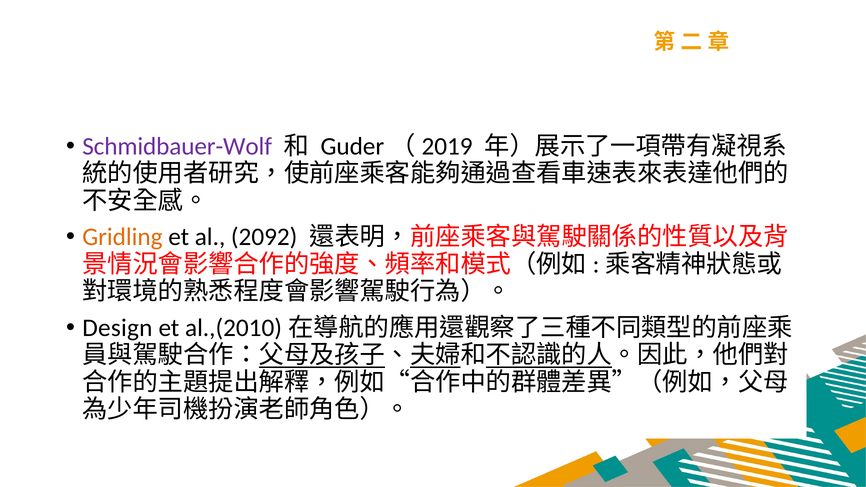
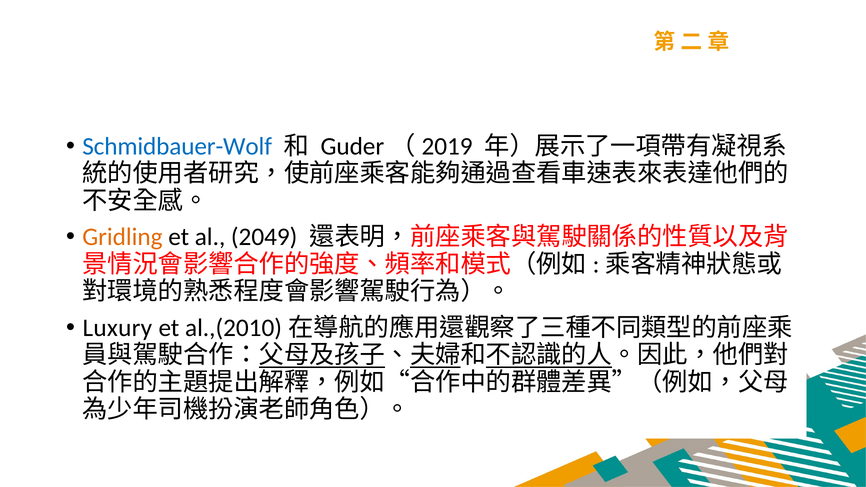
Schmidbauer-Wolf colour: purple -> blue
2092: 2092 -> 2049
Design: Design -> Luxury
